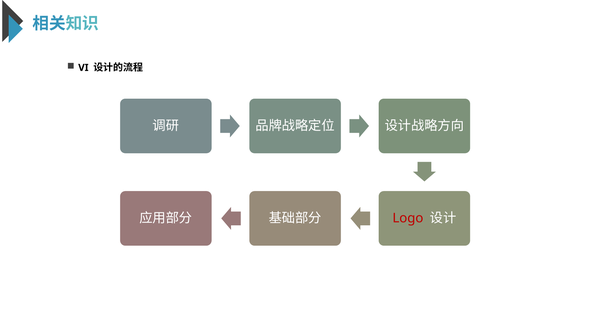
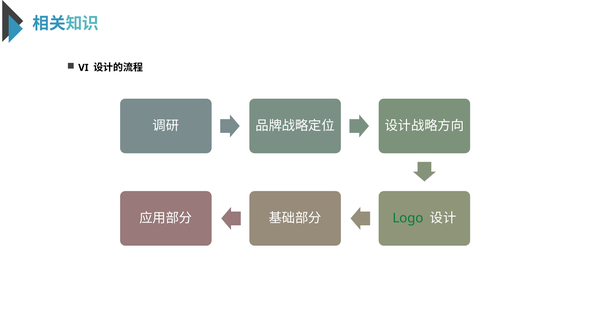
Logo colour: red -> green
